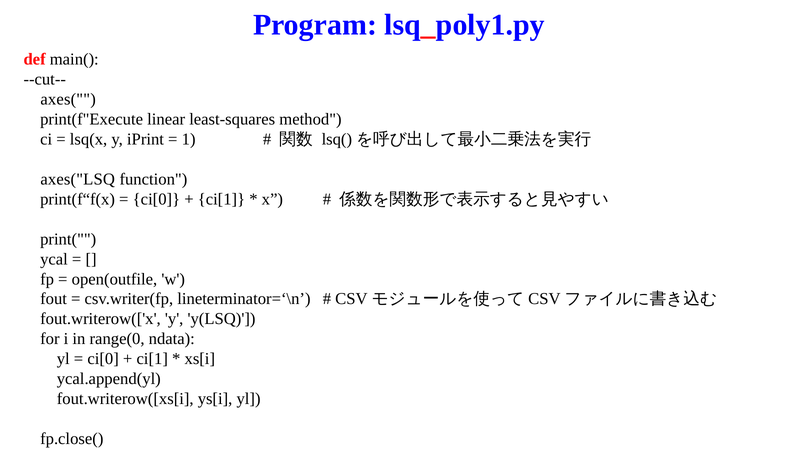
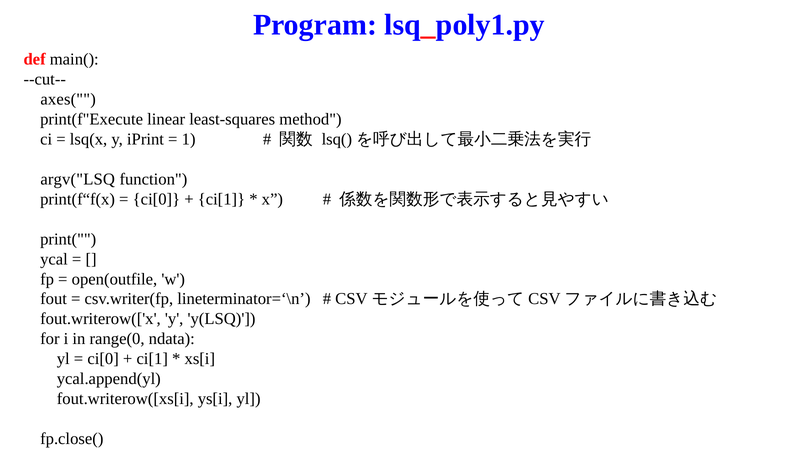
axes("LSQ: axes("LSQ -> argv("LSQ
